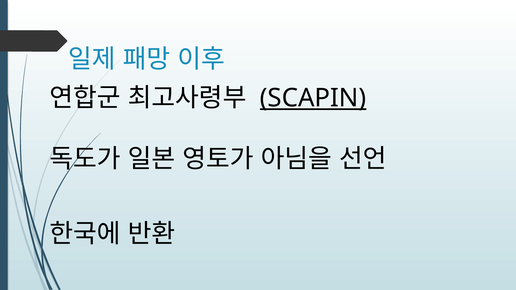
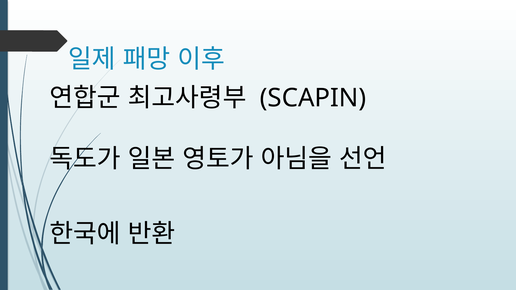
SCAPIN underline: present -> none
